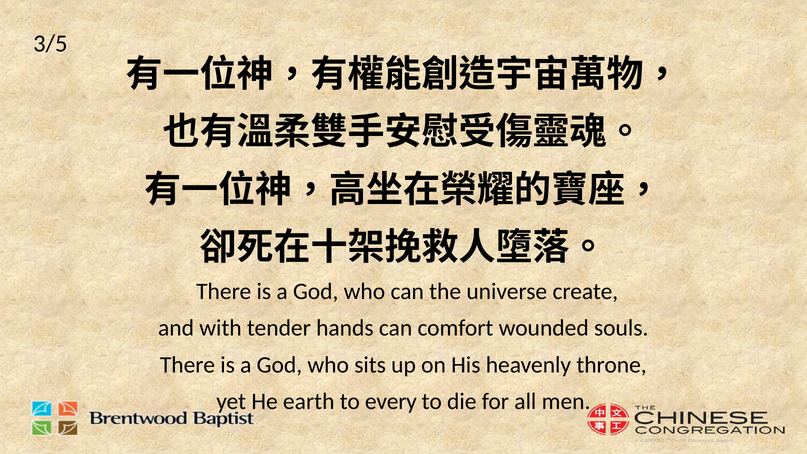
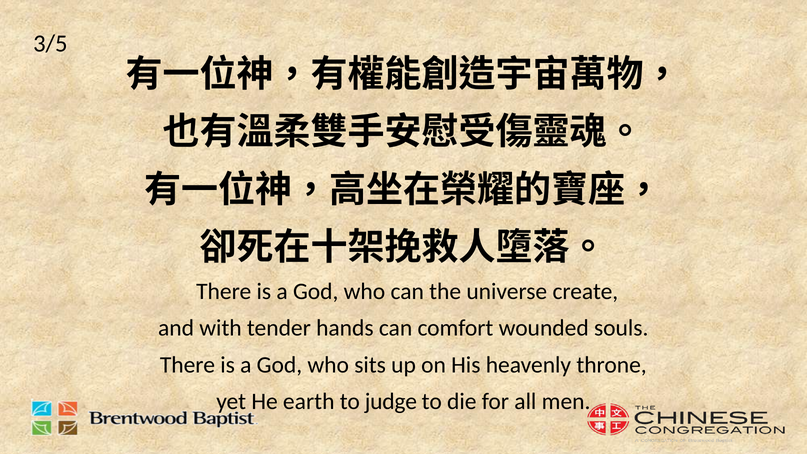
every: every -> judge
